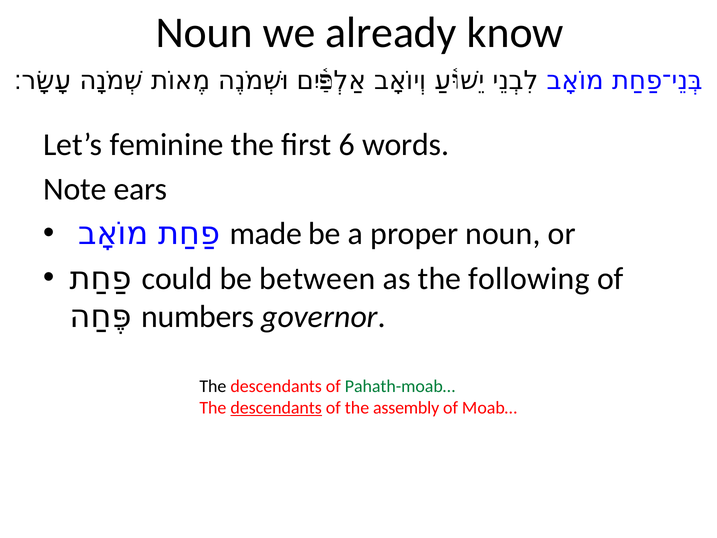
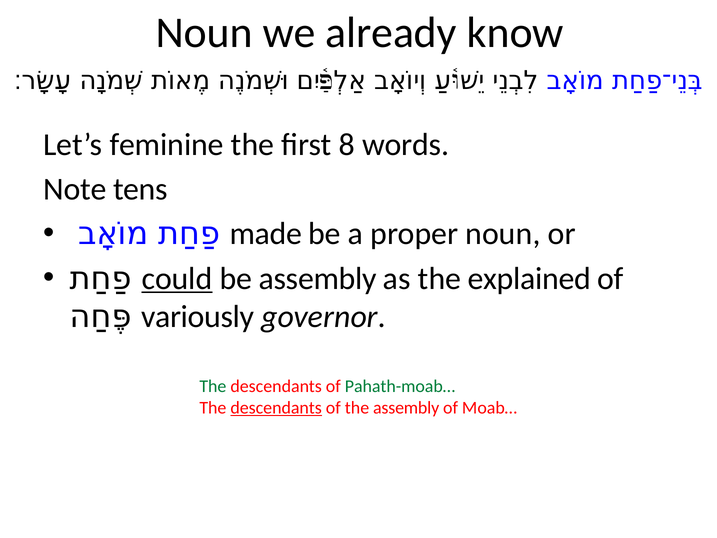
6: 6 -> 8
ears: ears -> tens
could underline: none -> present
be between: between -> assembly
following: following -> explained
numbers: numbers -> variously
The at (213, 386) colour: black -> green
